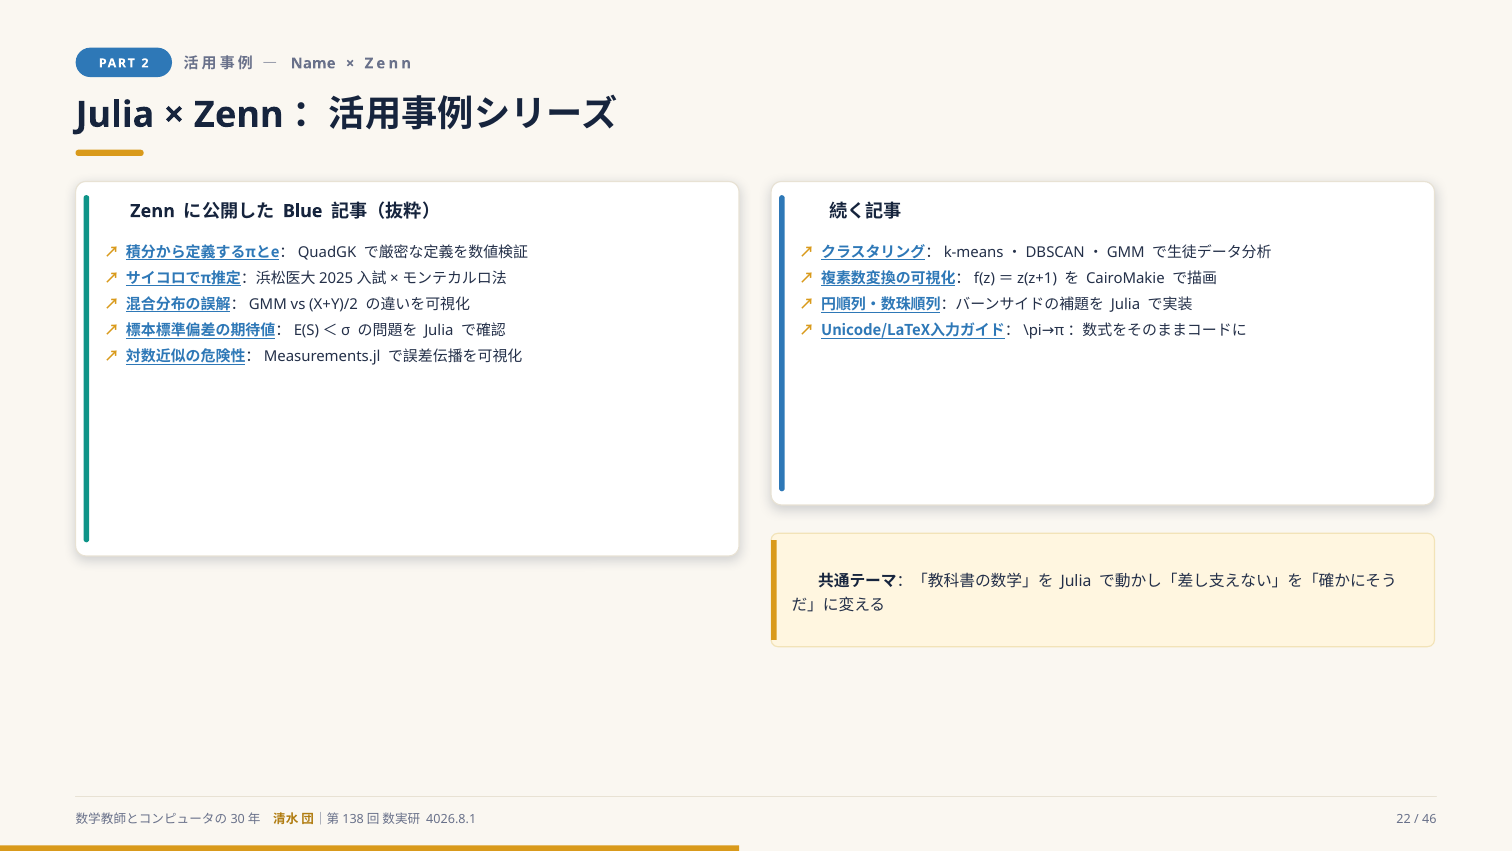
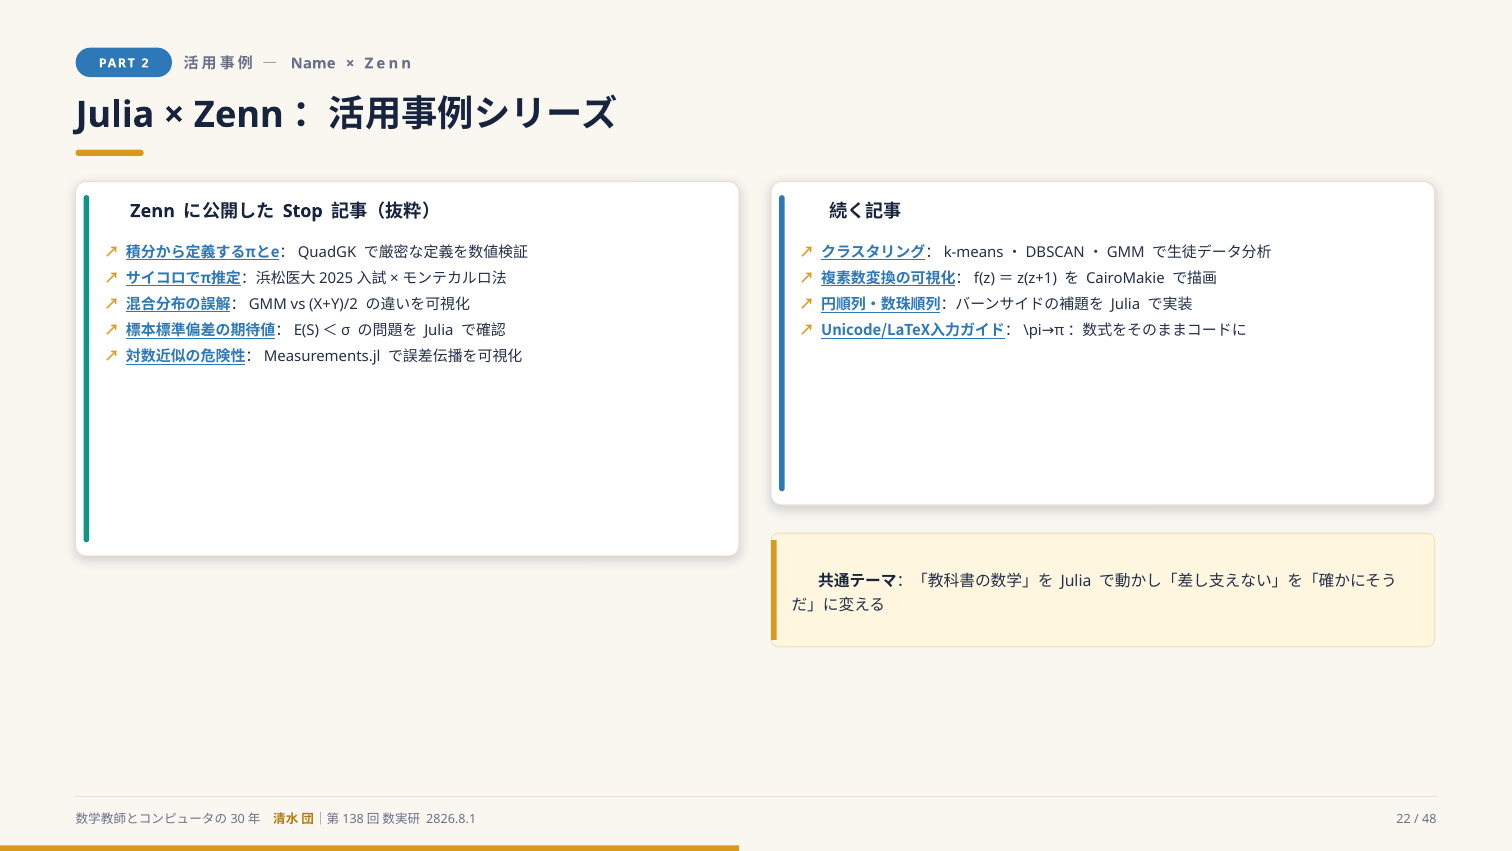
Blue: Blue -> Stop
4026.8.1: 4026.8.1 -> 2826.8.1
46: 46 -> 48
